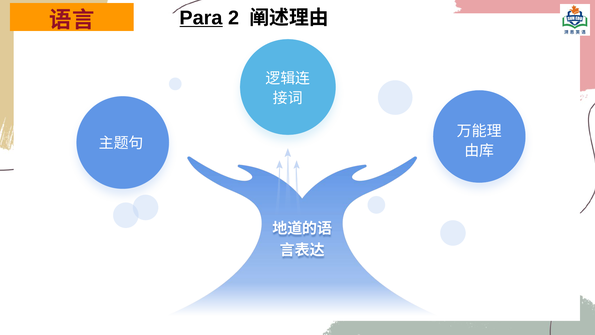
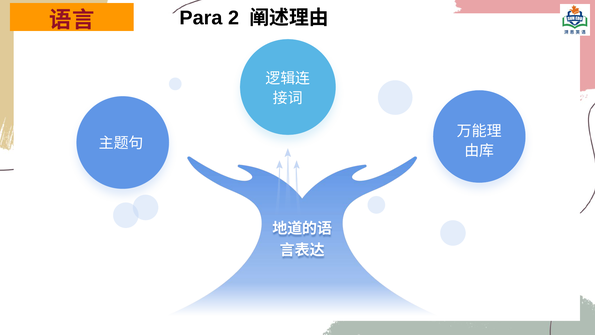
Para underline: present -> none
